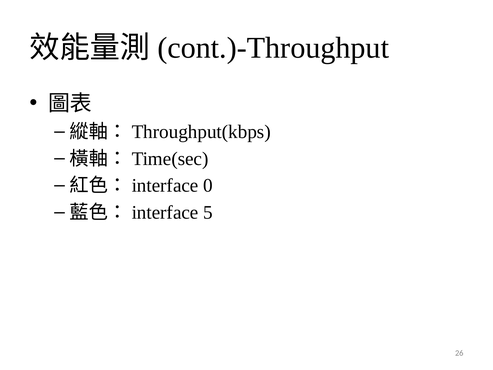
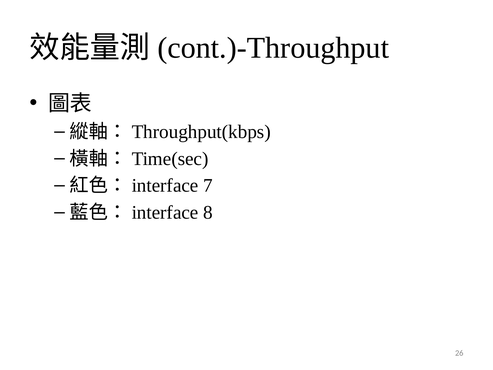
0: 0 -> 7
5: 5 -> 8
